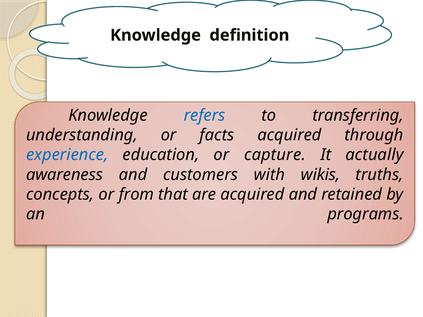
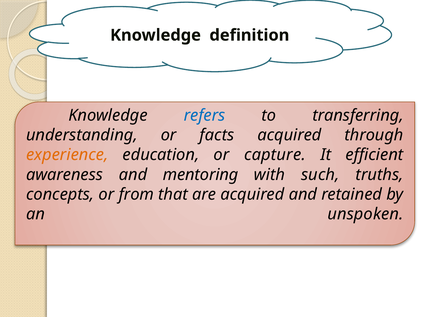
experience colour: blue -> orange
actually: actually -> efficient
customers: customers -> mentoring
wikis: wikis -> such
programs: programs -> unspoken
